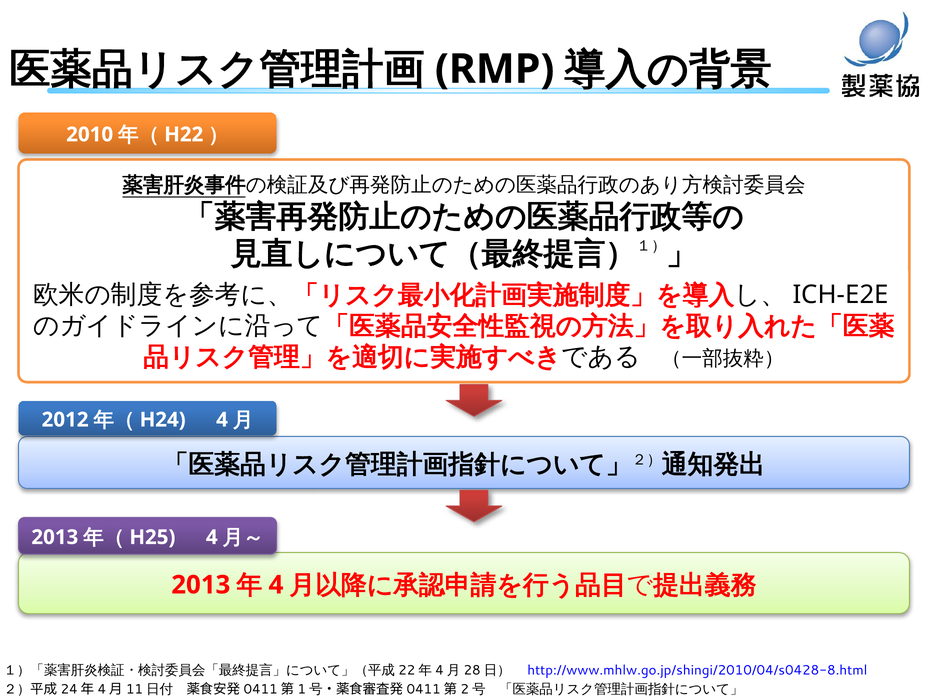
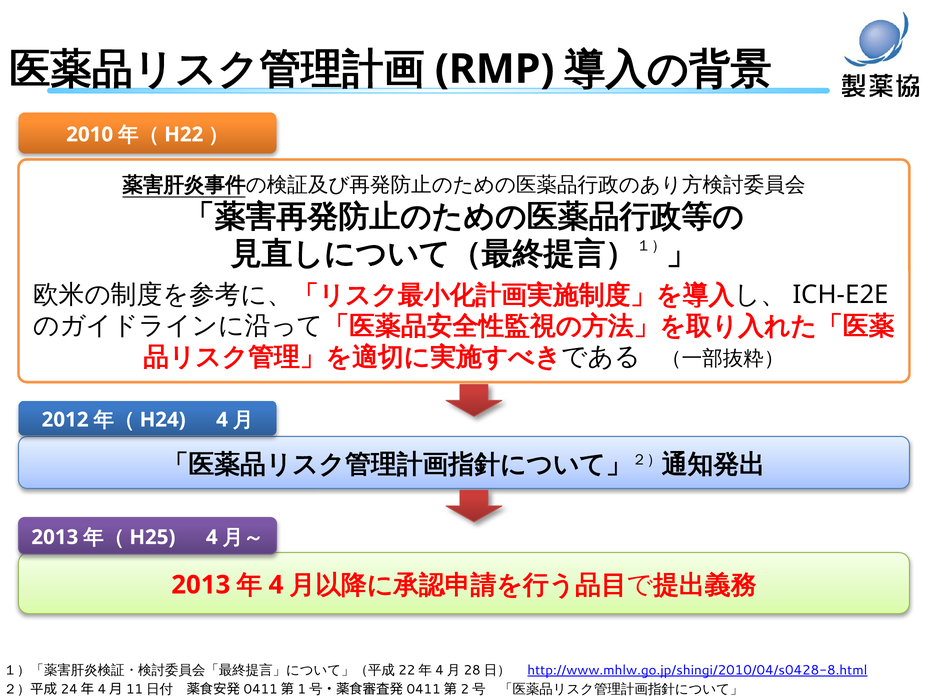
http://www.mhlw.go.jp/shingi/2010/04/s0428-8.html underline: none -> present
